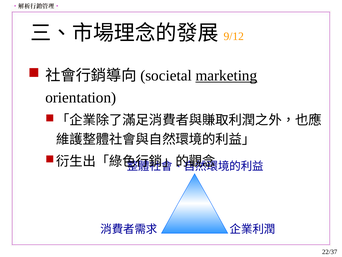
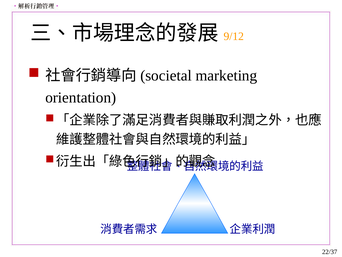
marketing underline: present -> none
